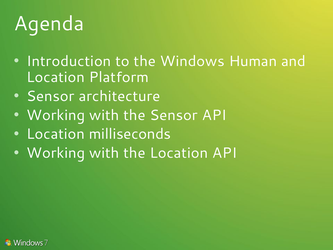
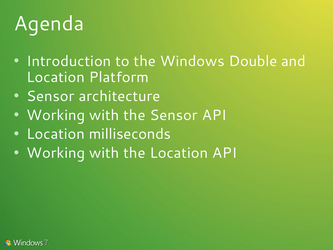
Human: Human -> Double
